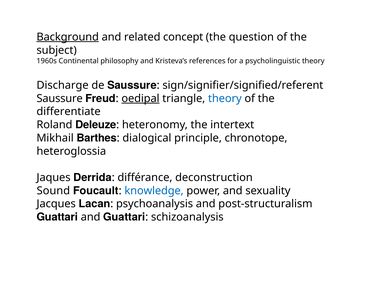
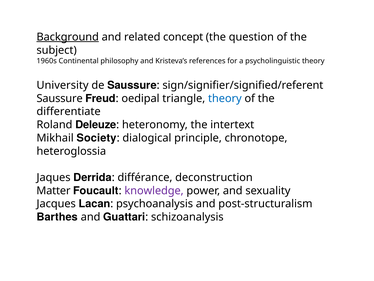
Discharge: Discharge -> University
oedipal underline: present -> none
Barthes: Barthes -> Society
Sound: Sound -> Matter
knowledge colour: blue -> purple
Guattari at (57, 217): Guattari -> Barthes
